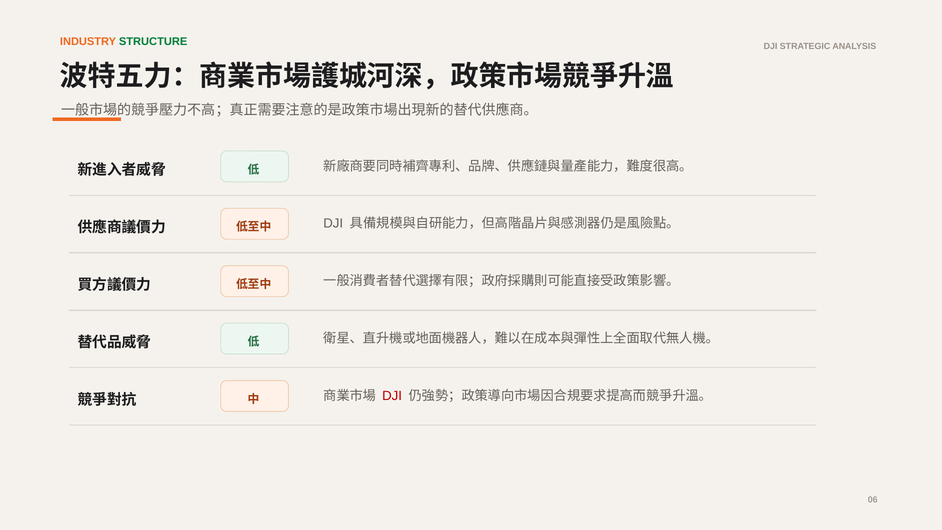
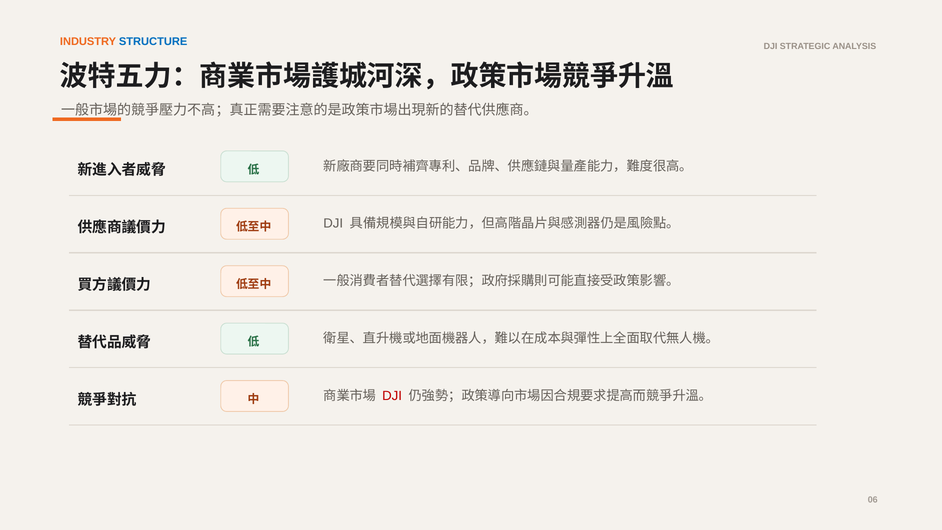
STRUCTURE colour: green -> blue
